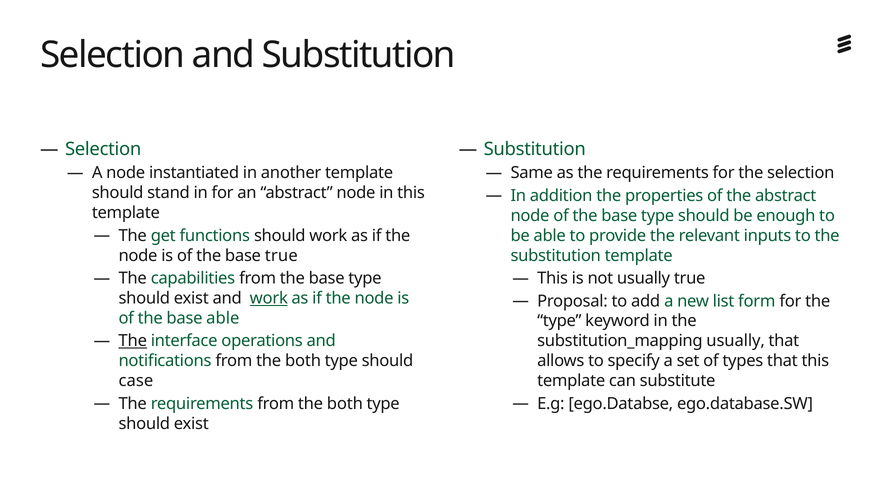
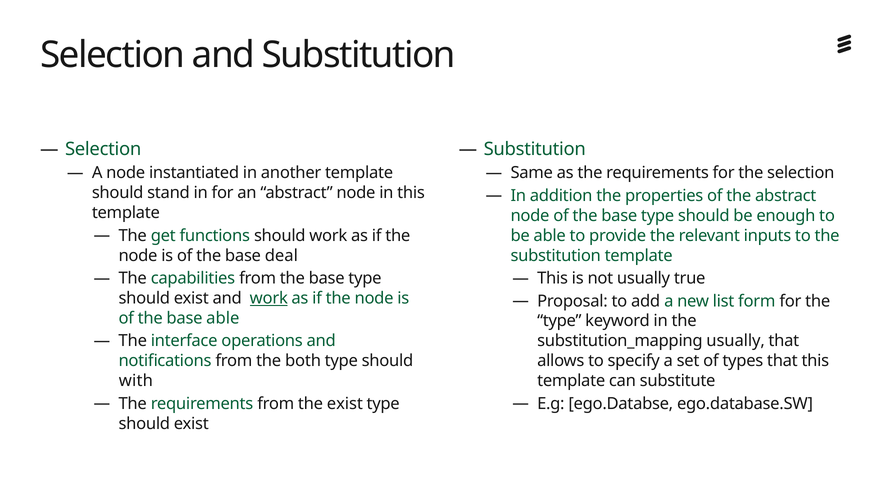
base true: true -> deal
The at (133, 341) underline: present -> none
case: case -> with
requirements from the both: both -> exist
